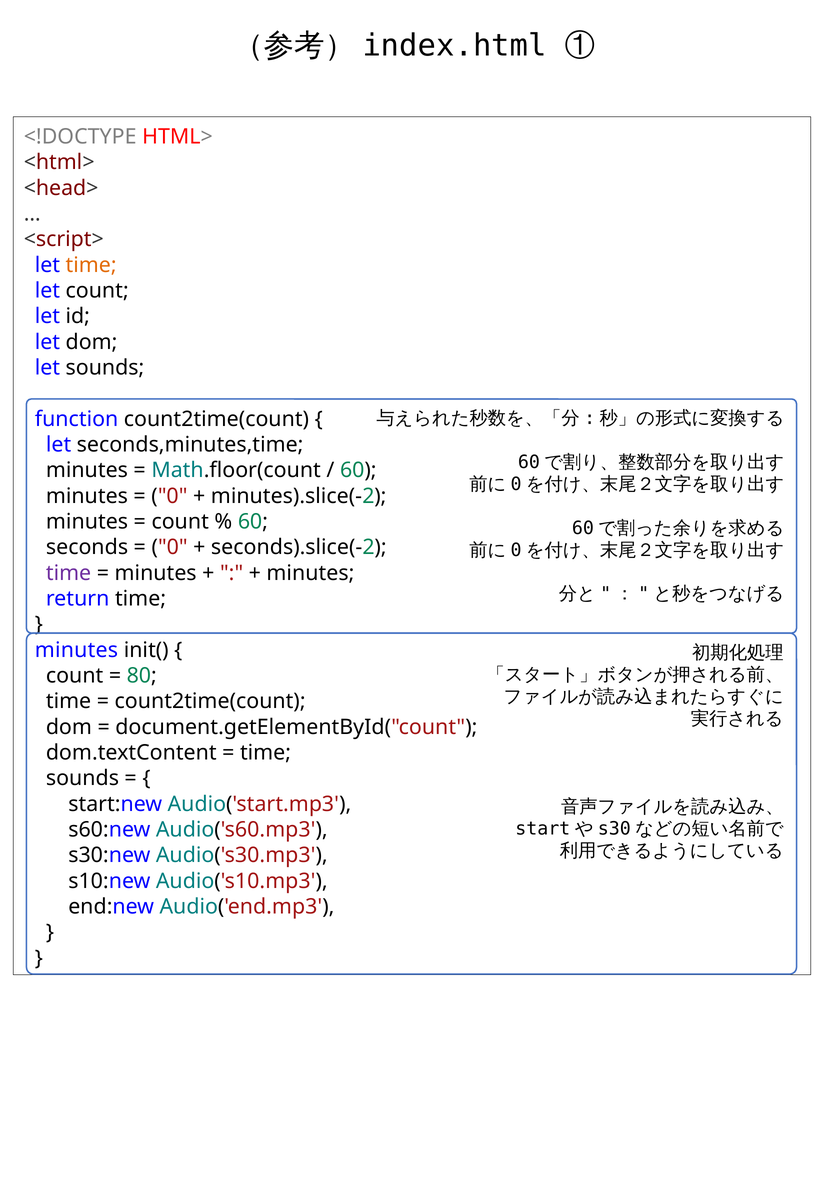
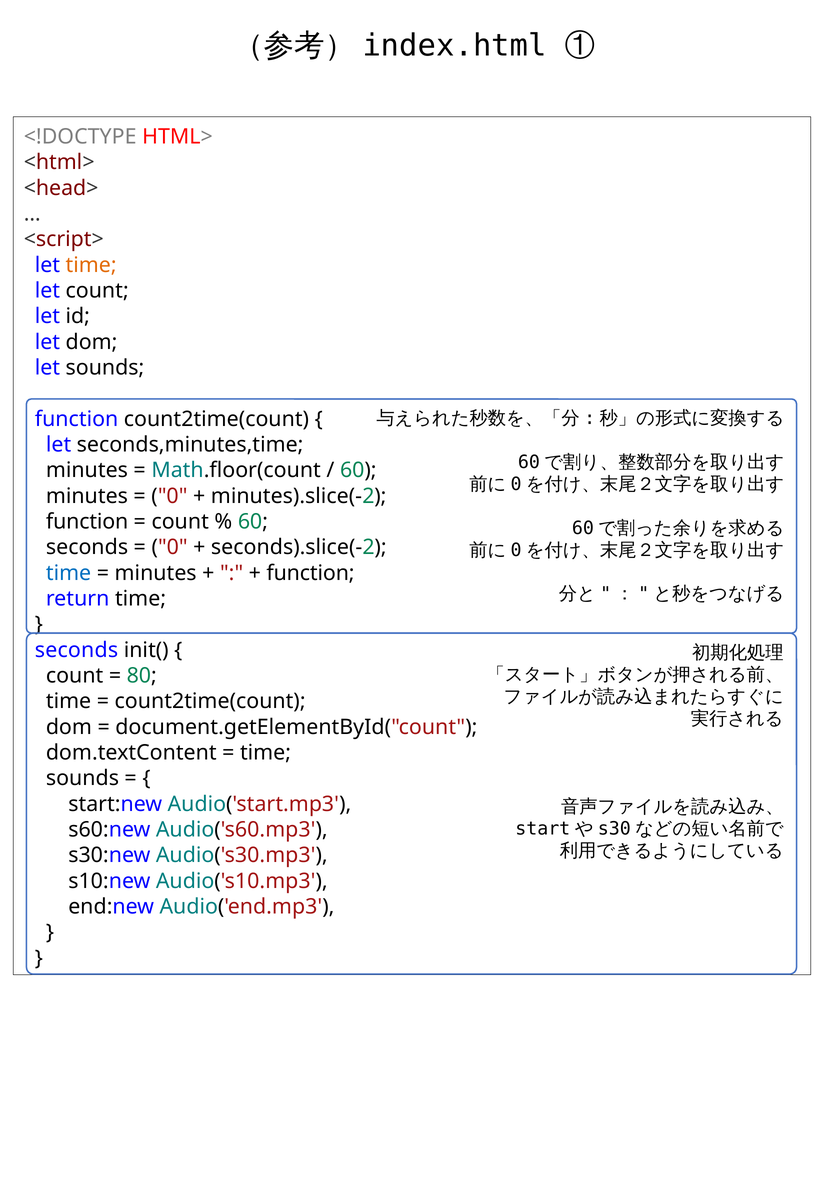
minutes at (87, 521): minutes -> function
time at (69, 573) colour: purple -> blue
minutes at (310, 573): minutes -> function
minutes at (76, 650): minutes -> seconds
